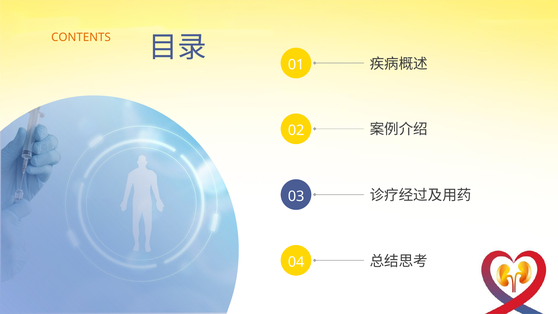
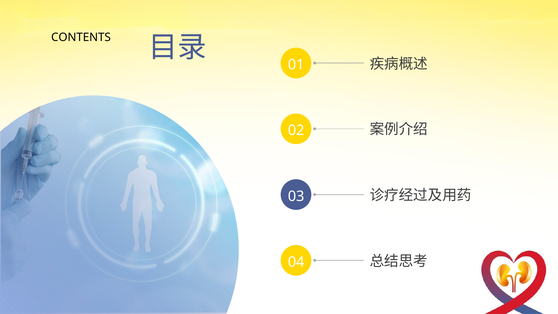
CONTENTS colour: orange -> black
